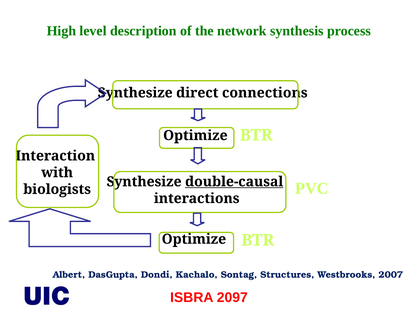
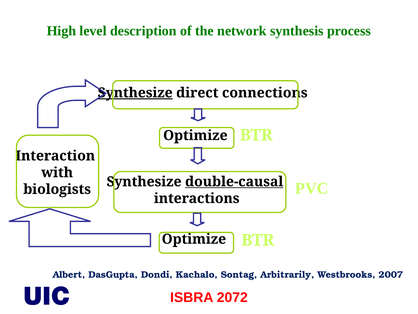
Synthesize at (135, 93) underline: none -> present
Structures: Structures -> Arbitrarily
2097: 2097 -> 2072
